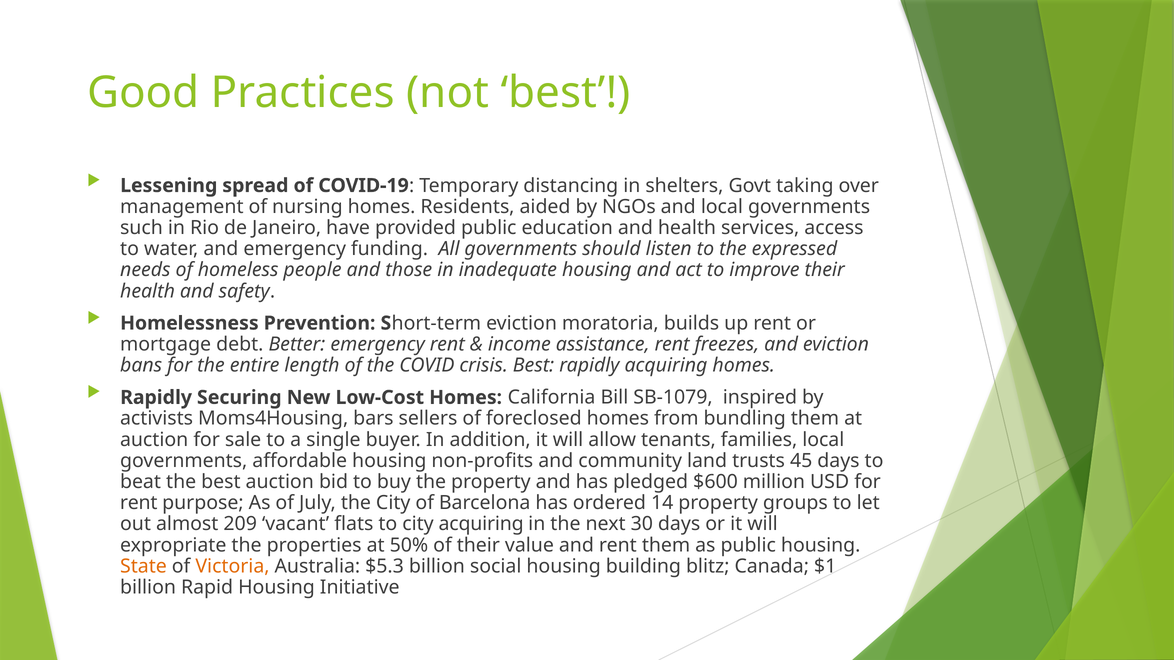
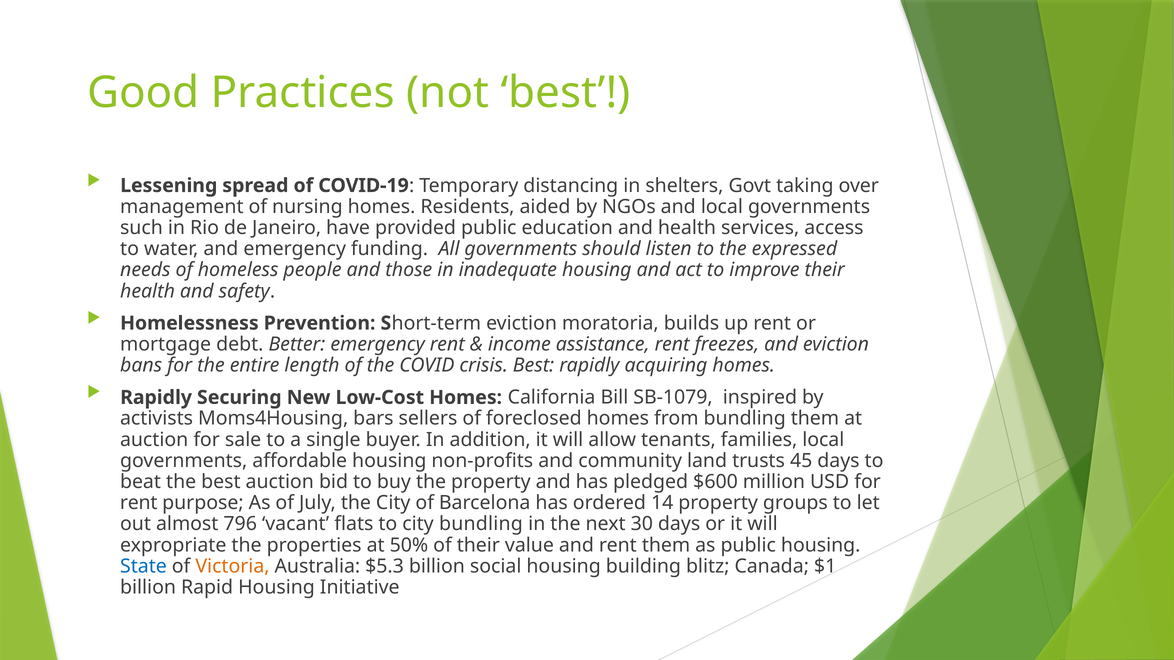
209: 209 -> 796
city acquiring: acquiring -> bundling
State colour: orange -> blue
